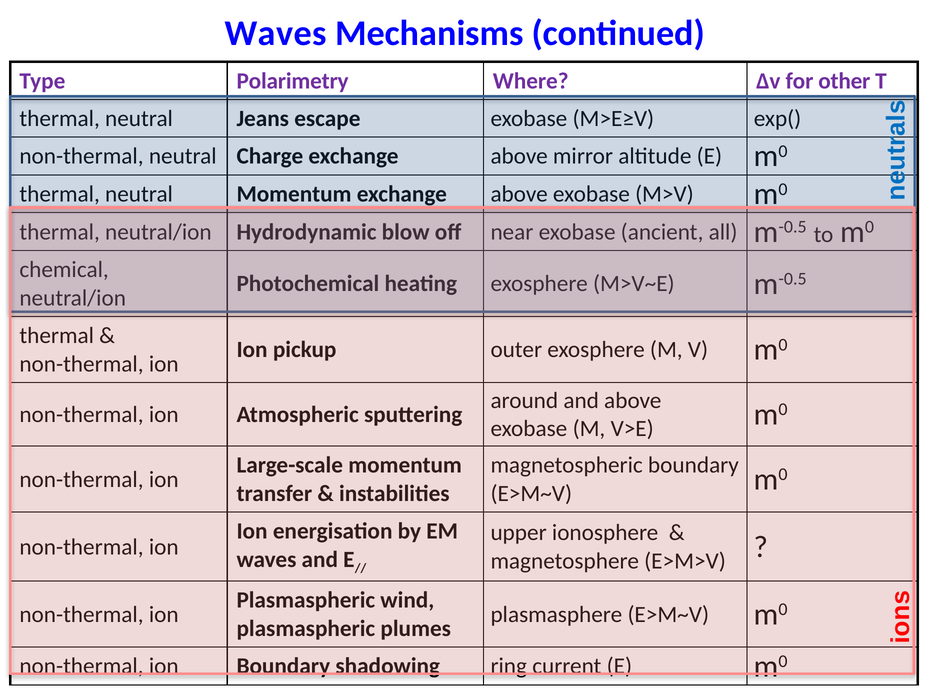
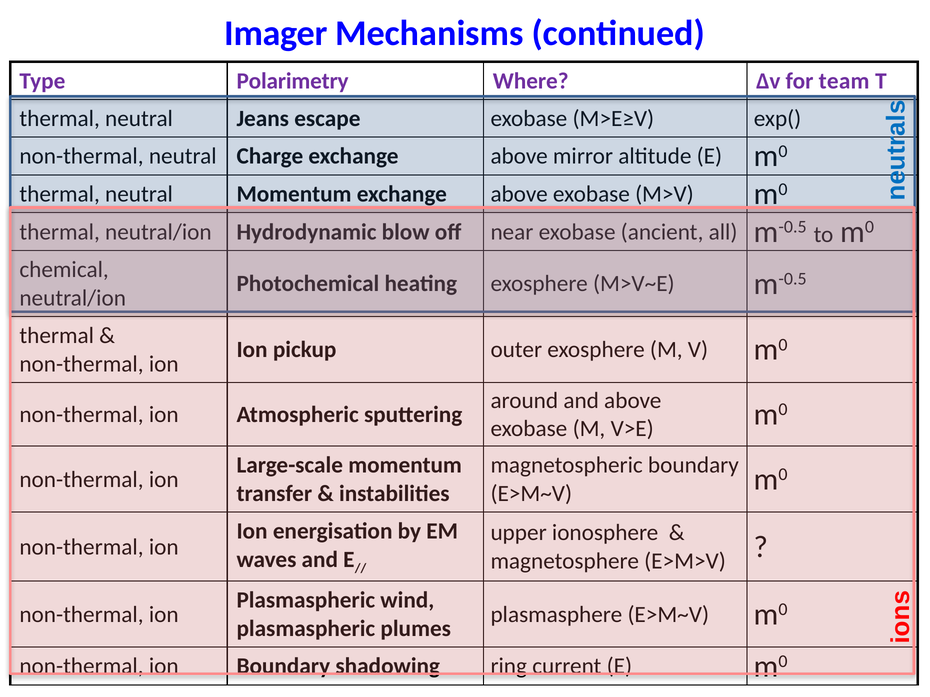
Waves at (276, 33): Waves -> Imager
other: other -> team
